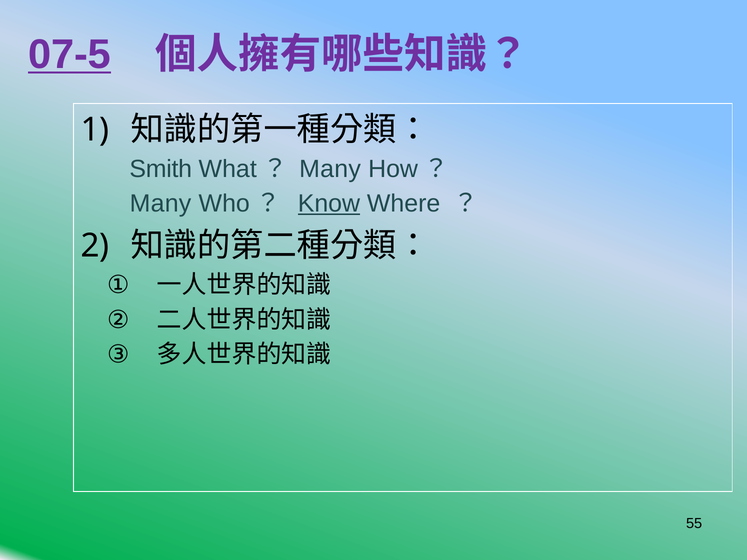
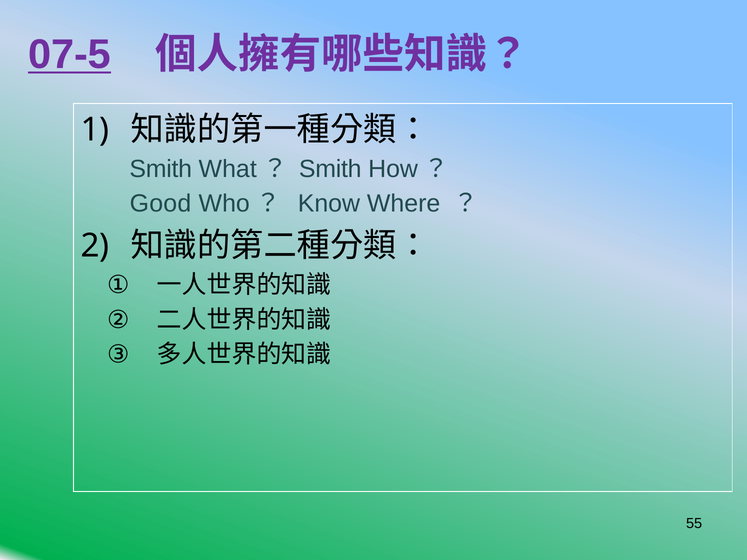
What？ Many: Many -> Smith
Many at (160, 204): Many -> Good
Know underline: present -> none
